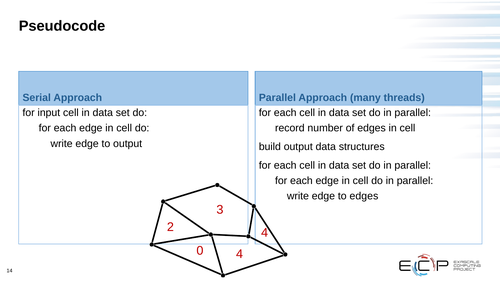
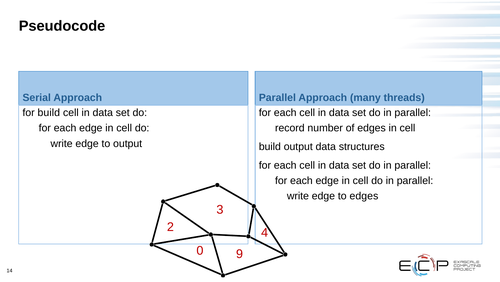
for input: input -> build
0 4: 4 -> 9
